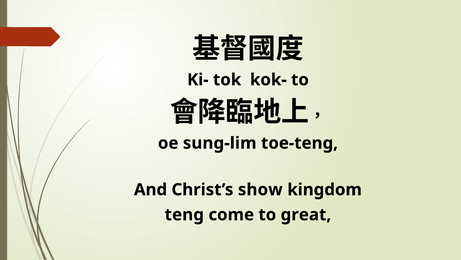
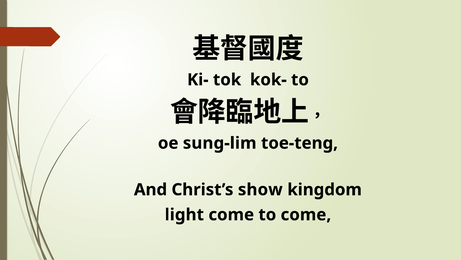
teng: teng -> light
to great: great -> come
